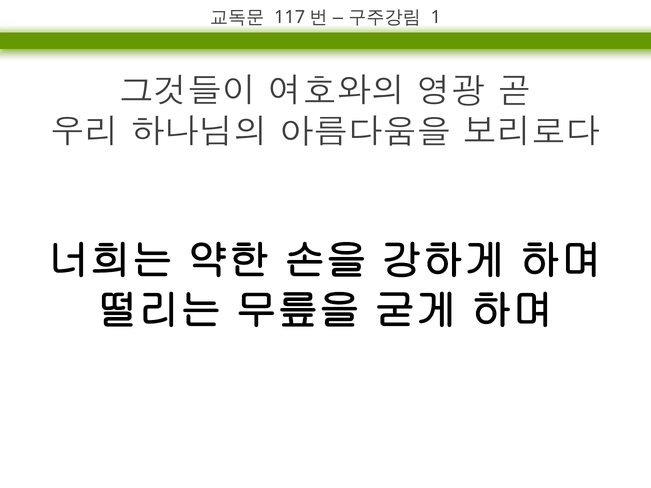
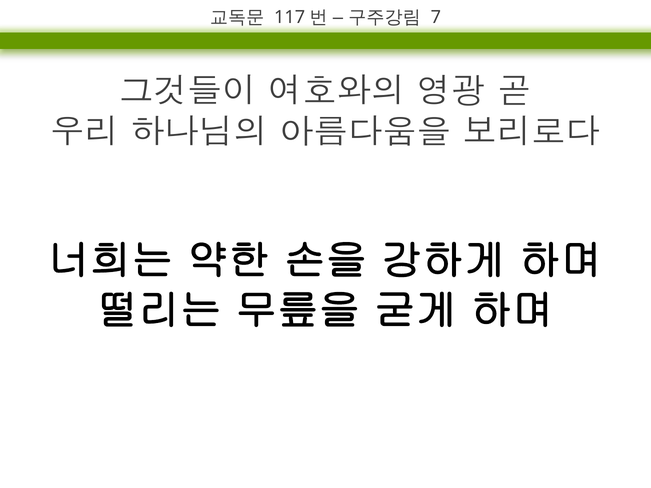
1: 1 -> 7
